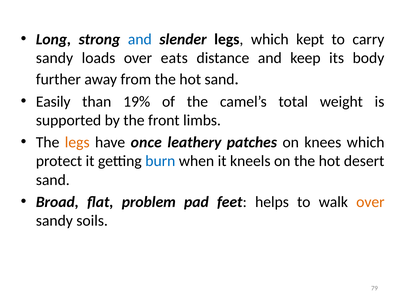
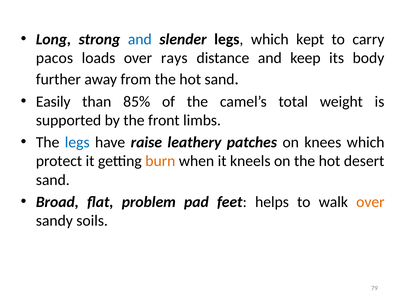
sandy at (54, 58): sandy -> pacos
eats: eats -> rays
19%: 19% -> 85%
legs at (77, 142) colour: orange -> blue
once: once -> raise
burn colour: blue -> orange
